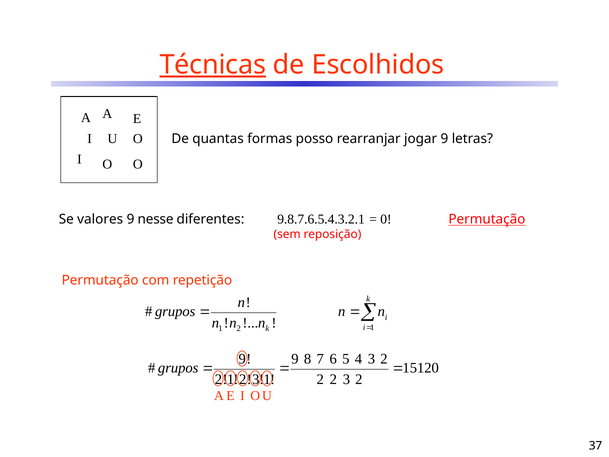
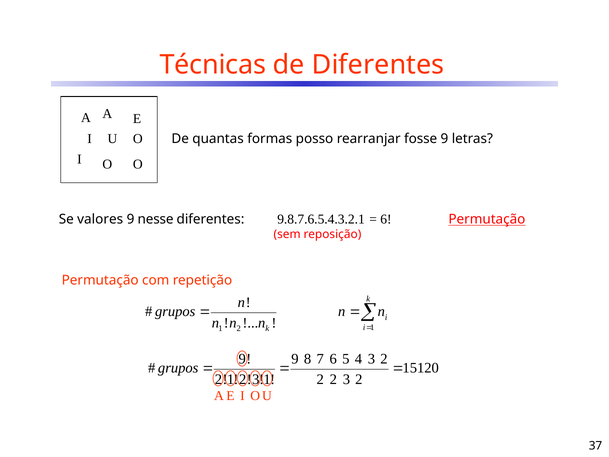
Técnicas underline: present -> none
de Escolhidos: Escolhidos -> Diferentes
jogar: jogar -> fosse
0 at (386, 219): 0 -> 6
